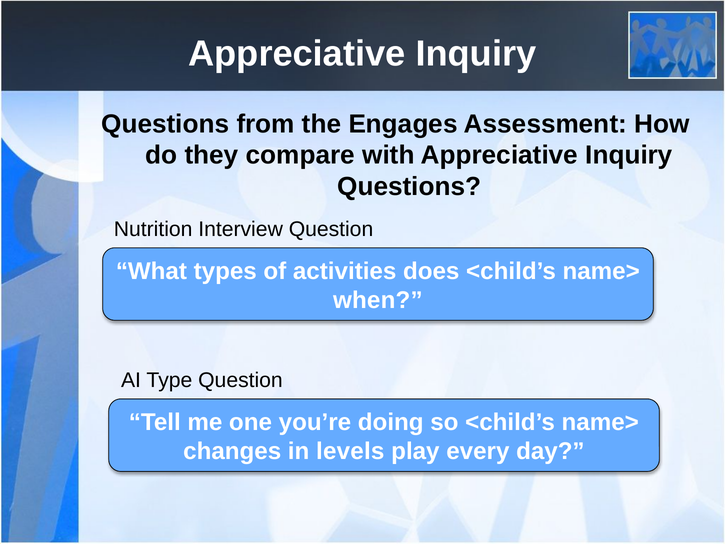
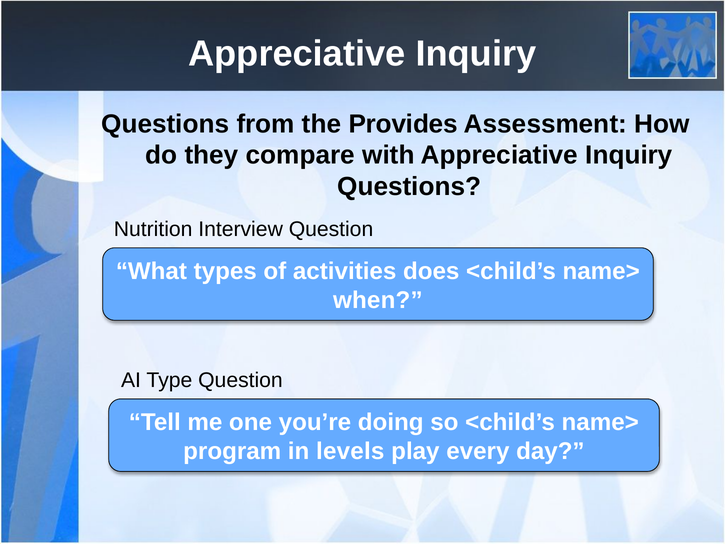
Engages: Engages -> Provides
changes: changes -> program
